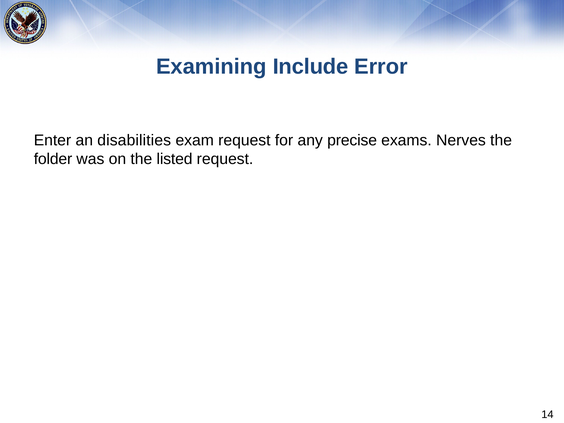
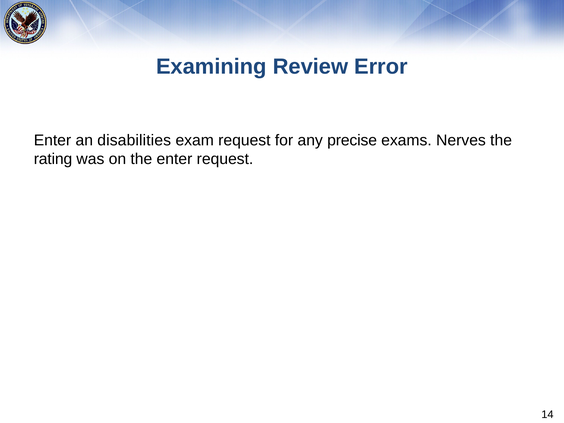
Include: Include -> Review
folder: folder -> rating
the listed: listed -> enter
